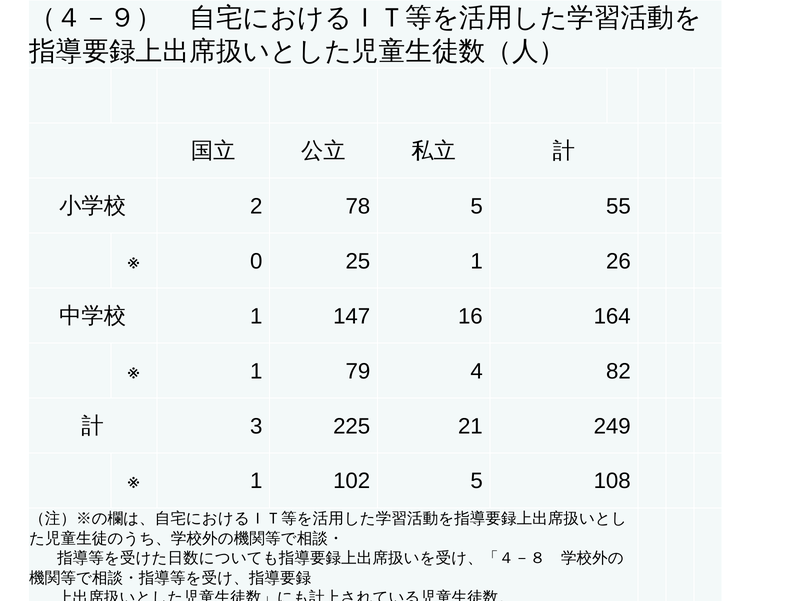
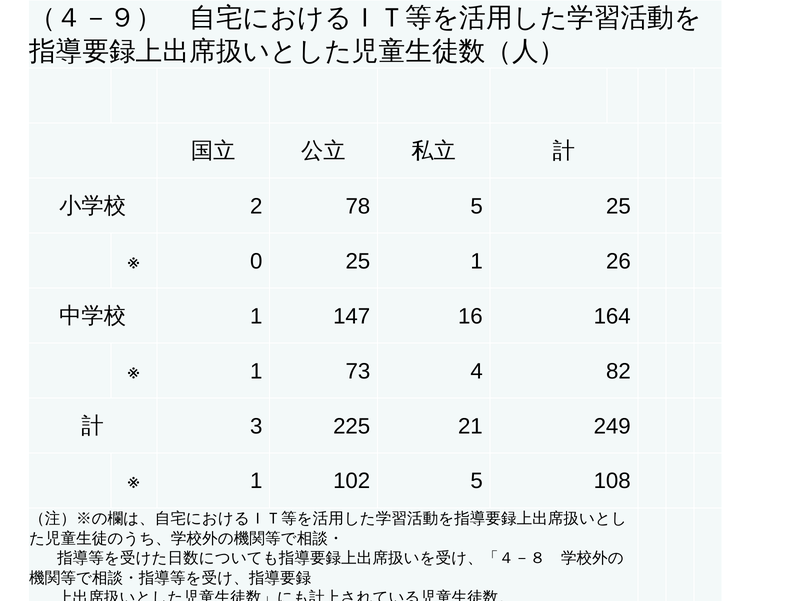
5 55: 55 -> 25
79: 79 -> 73
